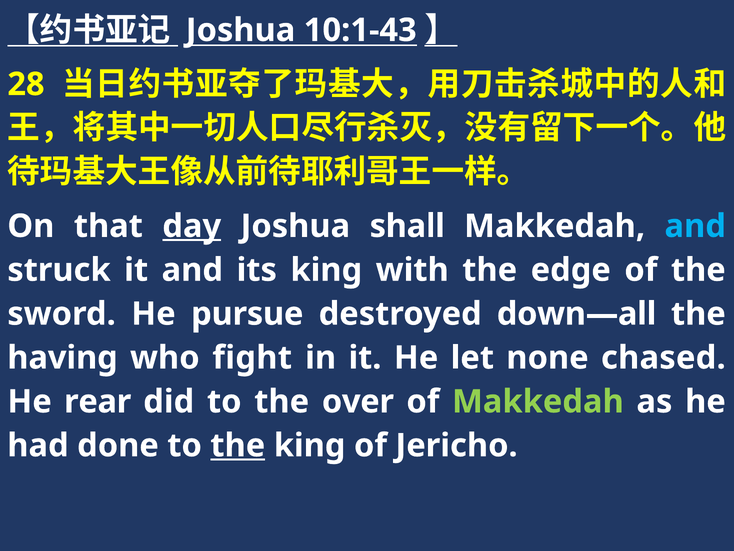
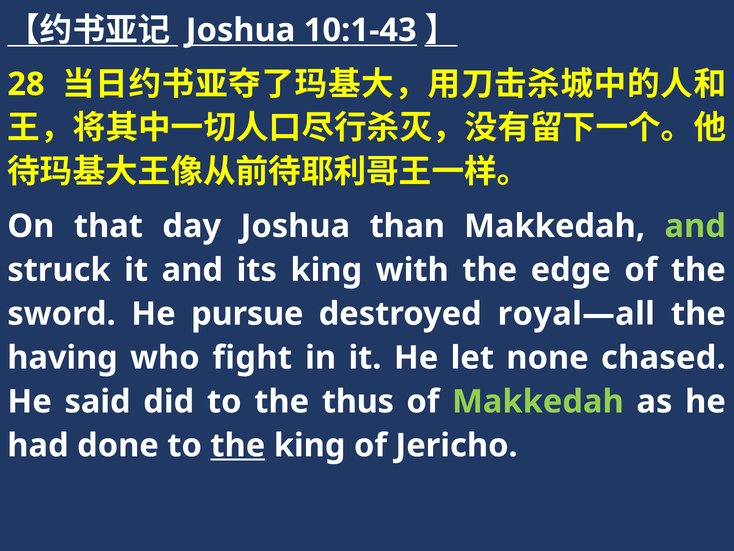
day underline: present -> none
shall: shall -> than
and at (695, 226) colour: light blue -> light green
down—all: down—all -> royal—all
rear: rear -> said
over: over -> thus
